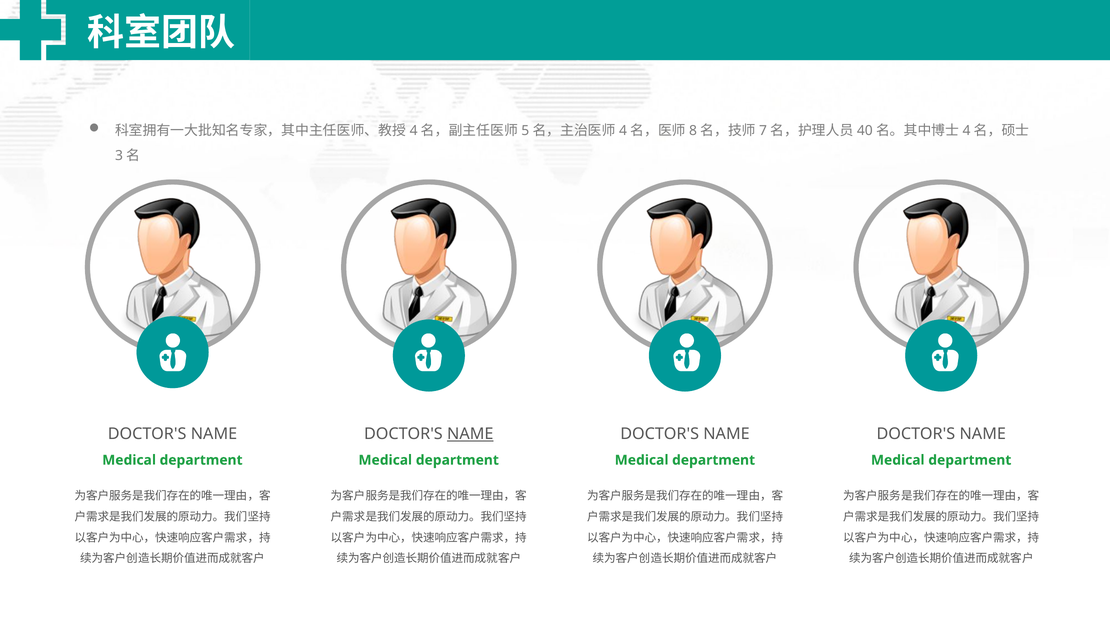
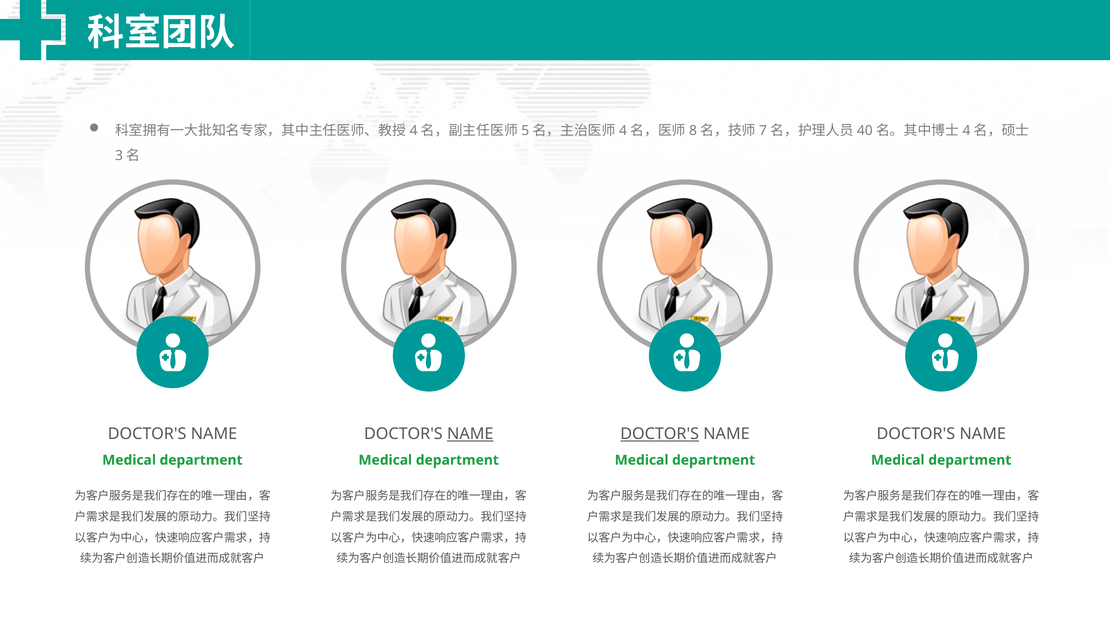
DOCTOR'S at (660, 434) underline: none -> present
